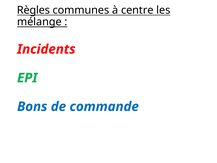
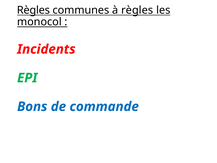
à centre: centre -> règles
mélange: mélange -> monocol
